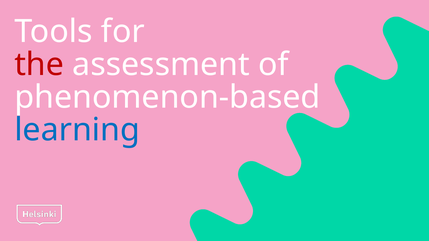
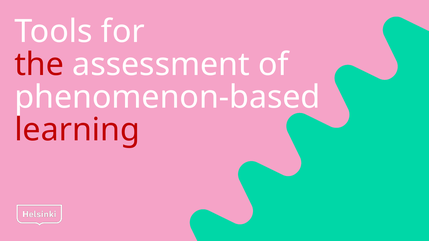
learning colour: blue -> red
